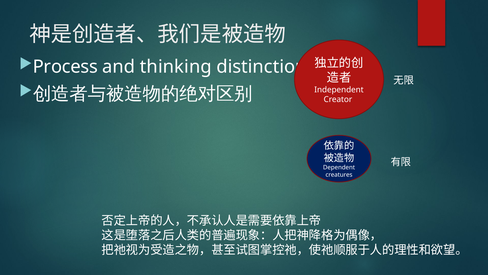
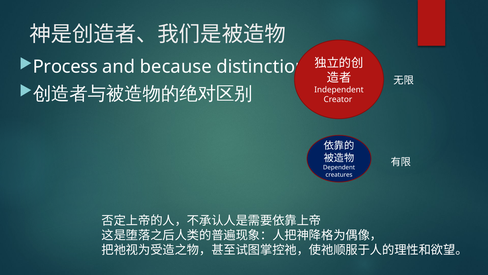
thinking: thinking -> because
